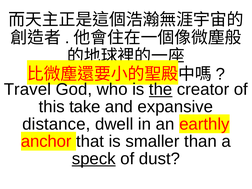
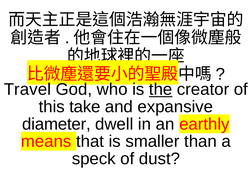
distance: distance -> diameter
anchor: anchor -> means
speck underline: present -> none
